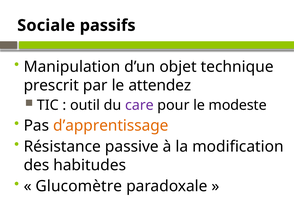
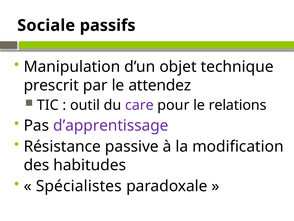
modeste: modeste -> relations
d’apprentissage colour: orange -> purple
Glucomètre: Glucomètre -> Spécialistes
